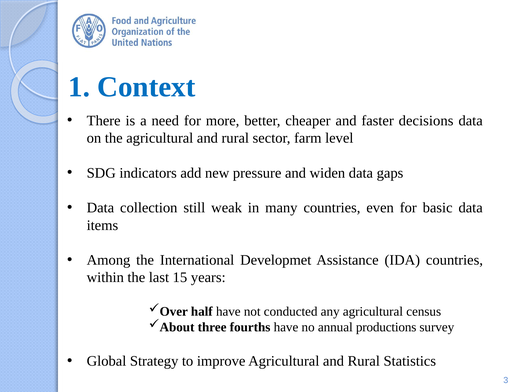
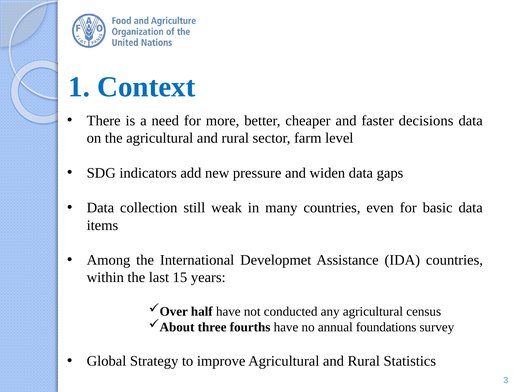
productions: productions -> foundations
